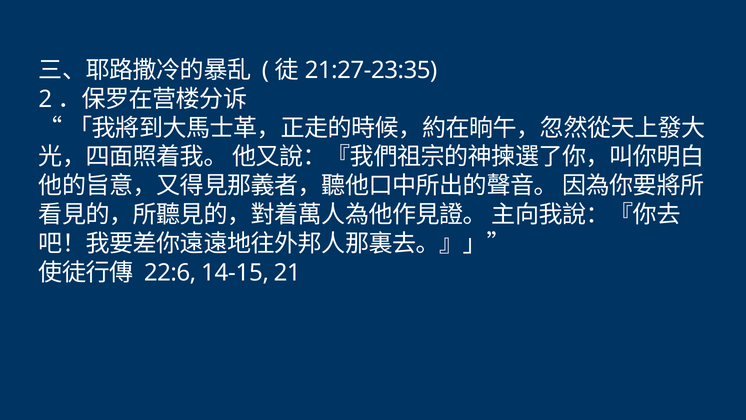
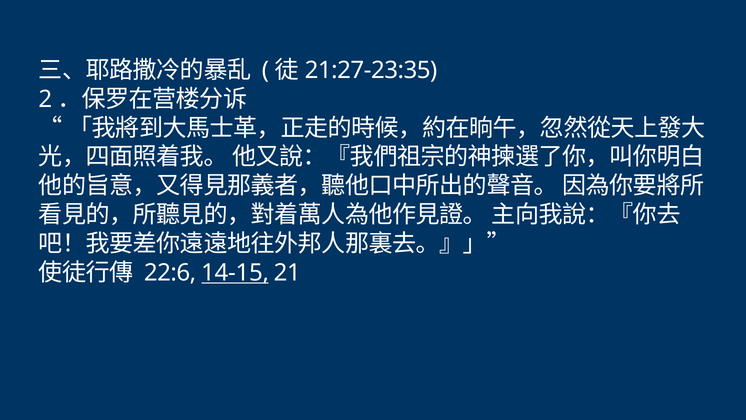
14-15 underline: none -> present
